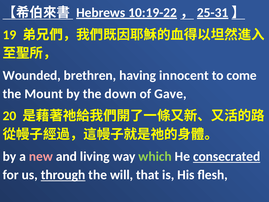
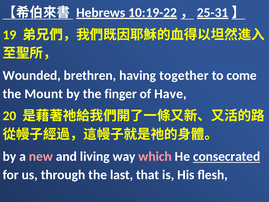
innocent: innocent -> together
down: down -> finger
Gave: Gave -> Have
which colour: light green -> pink
through underline: present -> none
will: will -> last
